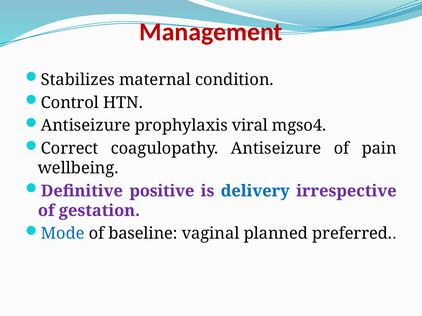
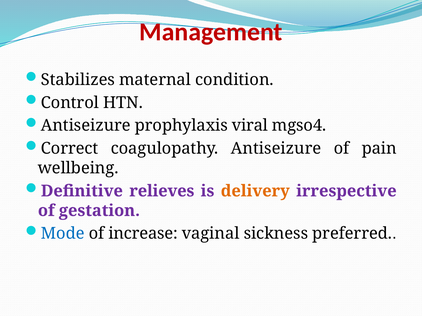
positive: positive -> relieves
delivery colour: blue -> orange
baseline: baseline -> increase
planned: planned -> sickness
